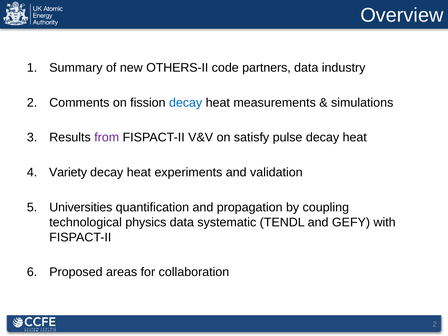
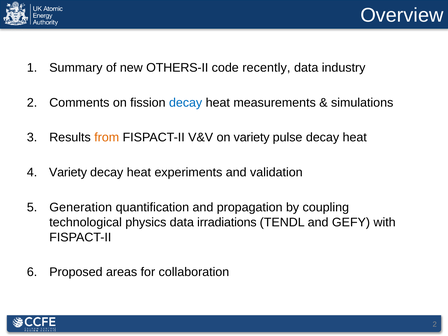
partners: partners -> recently
from colour: purple -> orange
on satisfy: satisfy -> variety
Universities: Universities -> Generation
systematic: systematic -> irradiations
